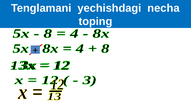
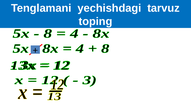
necha: necha -> tarvuz
